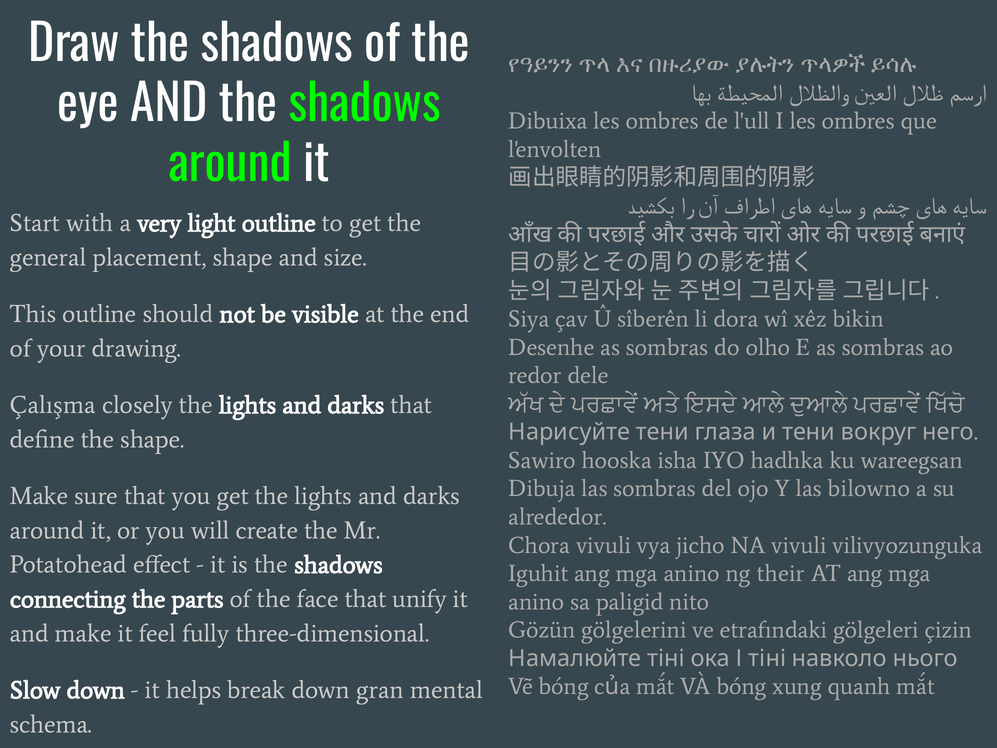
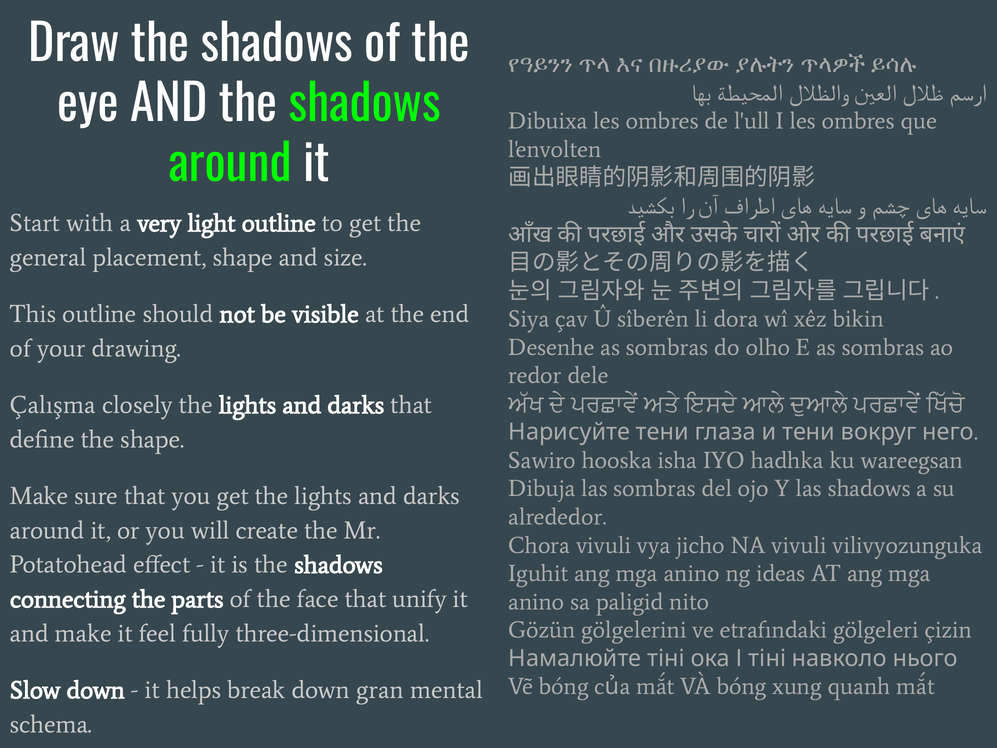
las bilowno: bilowno -> shadows
their: their -> ideas
